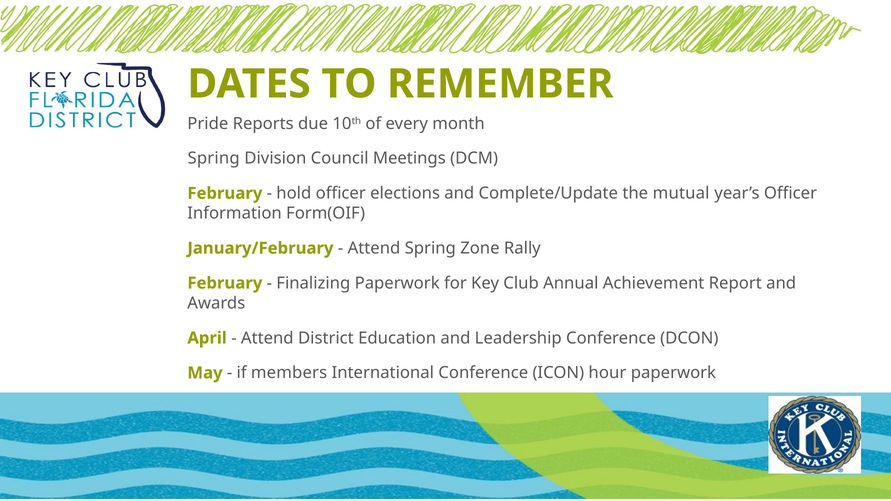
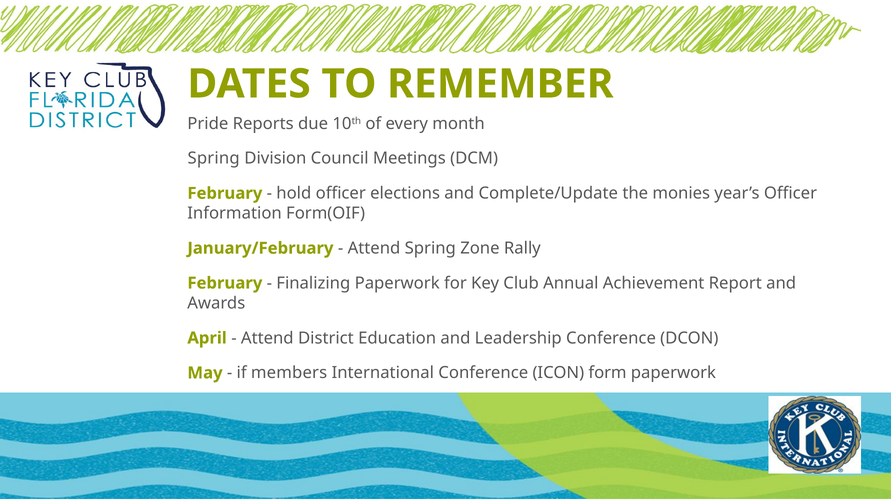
mutual: mutual -> monies
hour: hour -> form
